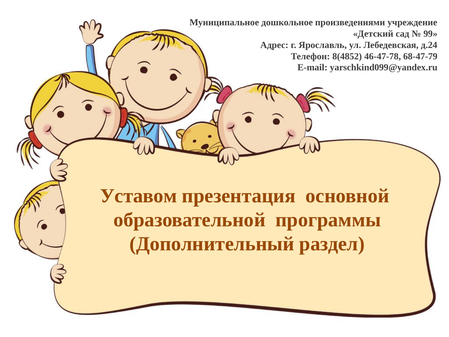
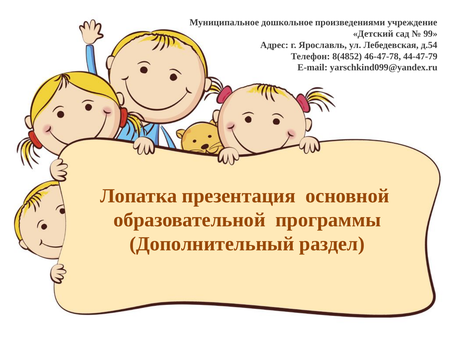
д.24: д.24 -> д.54
68-47-79: 68-47-79 -> 44-47-79
Уставом: Уставом -> Лопатка
